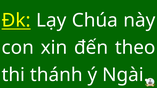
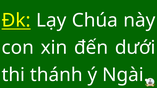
theo: theo -> dưới
